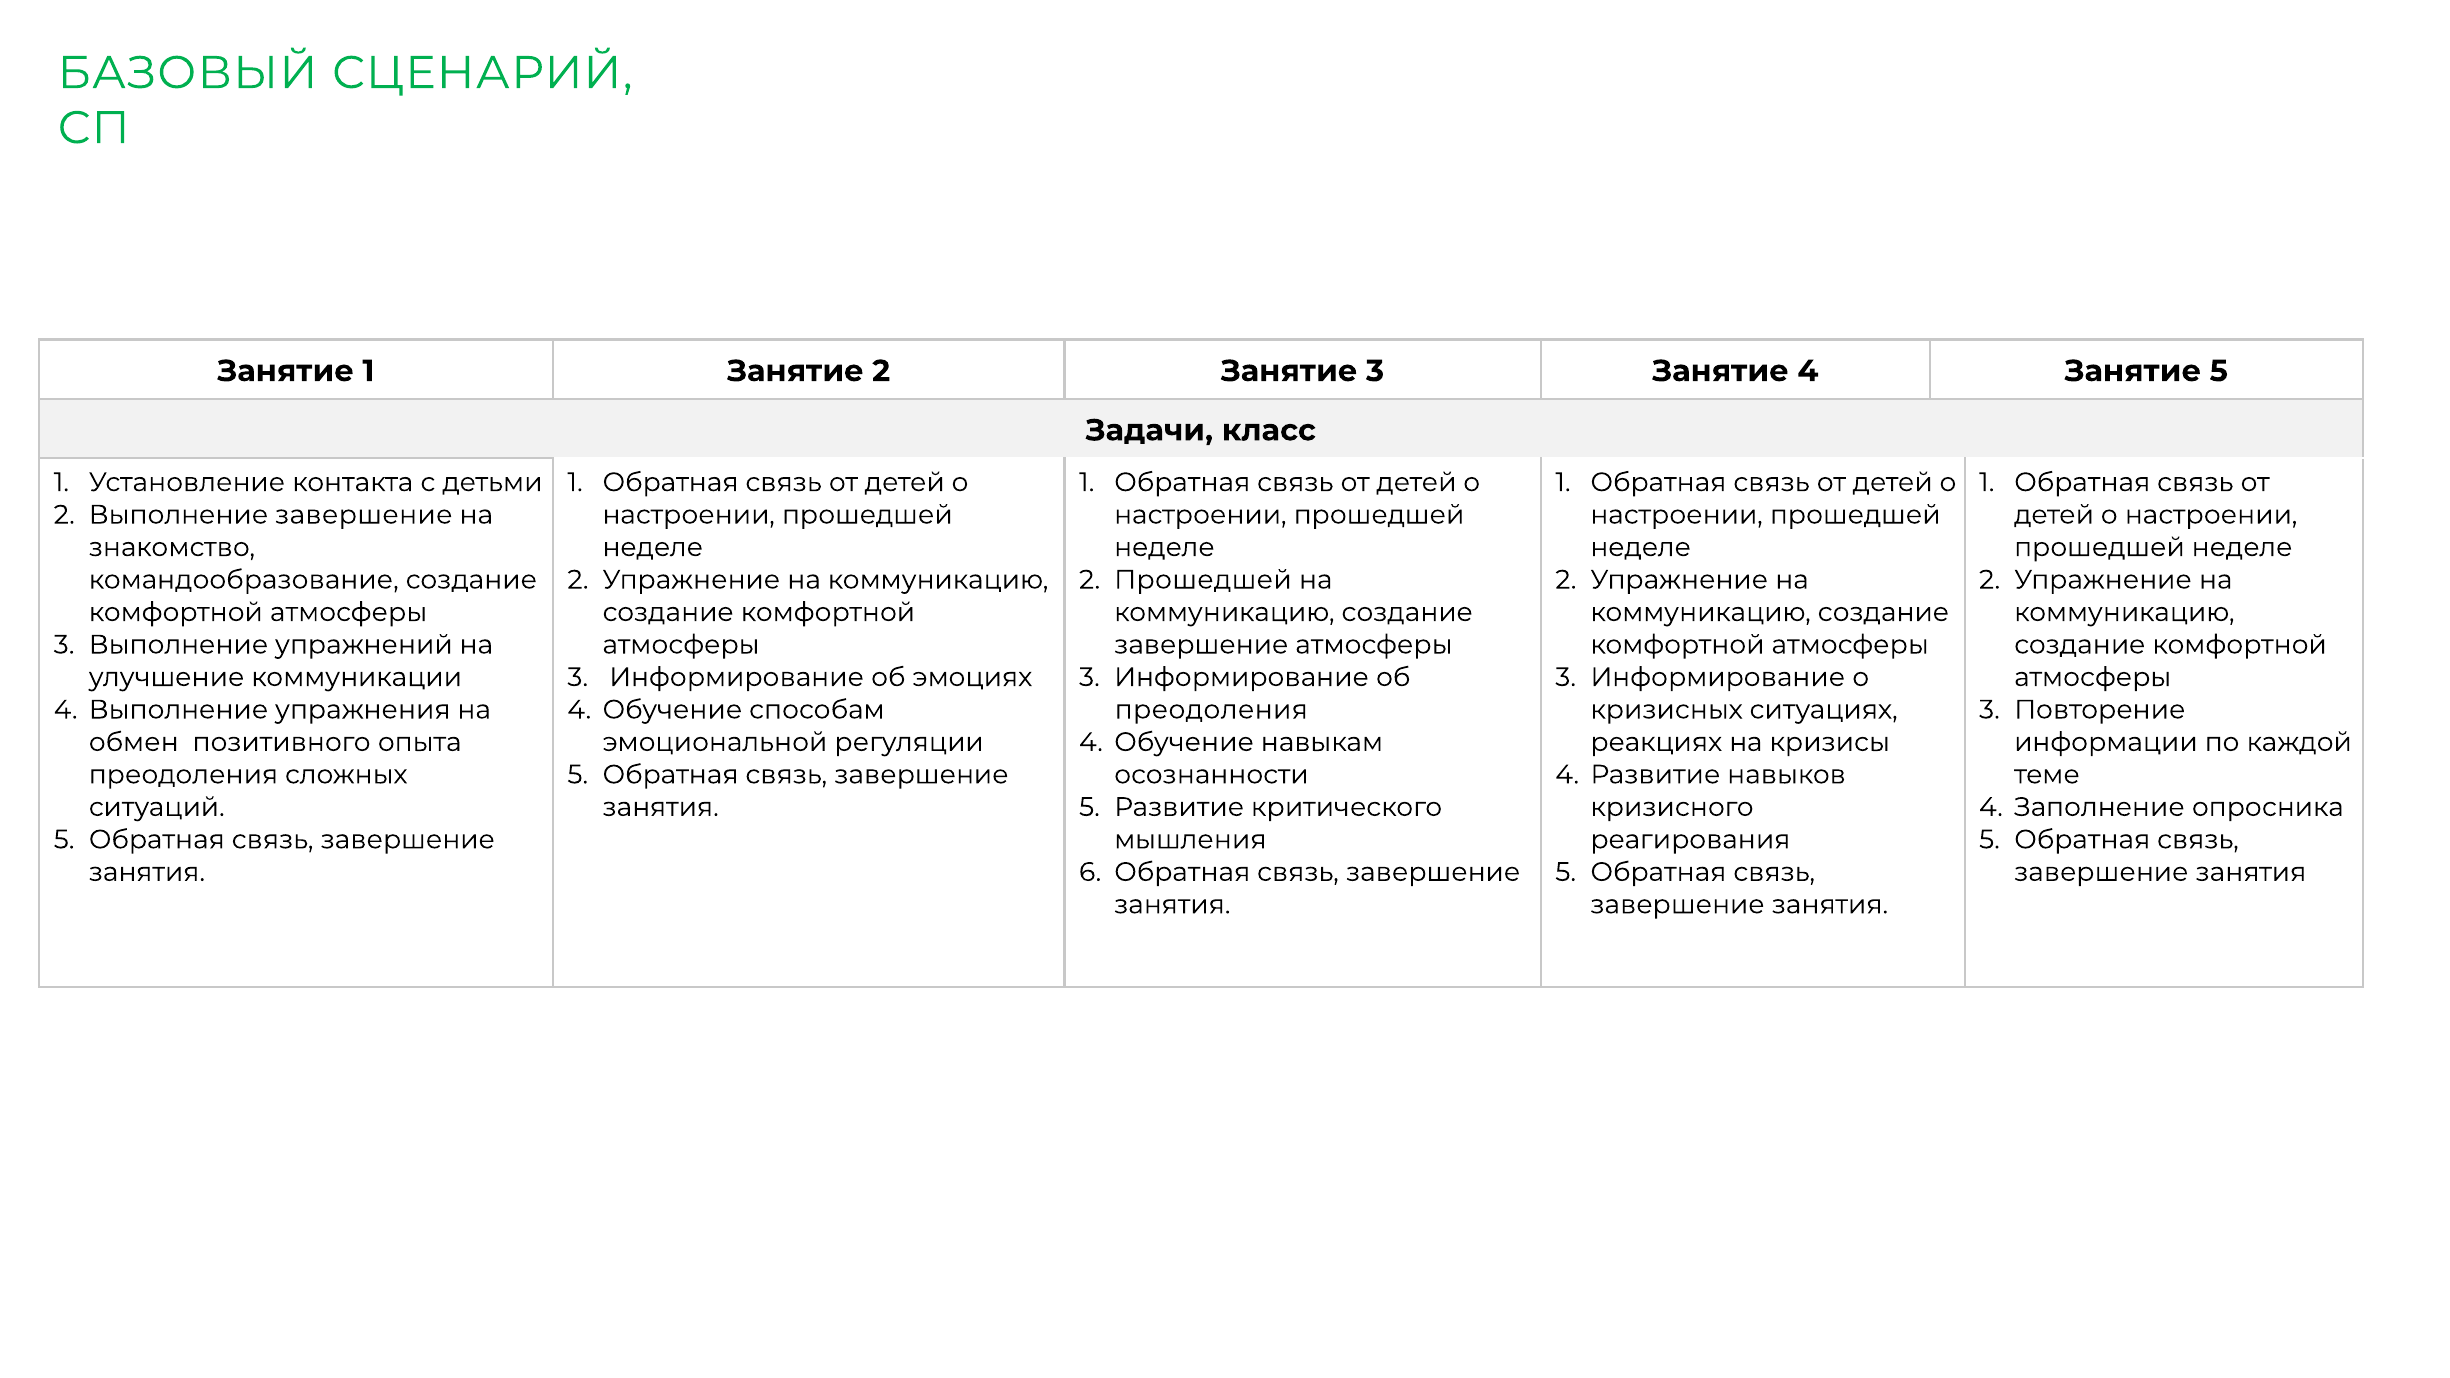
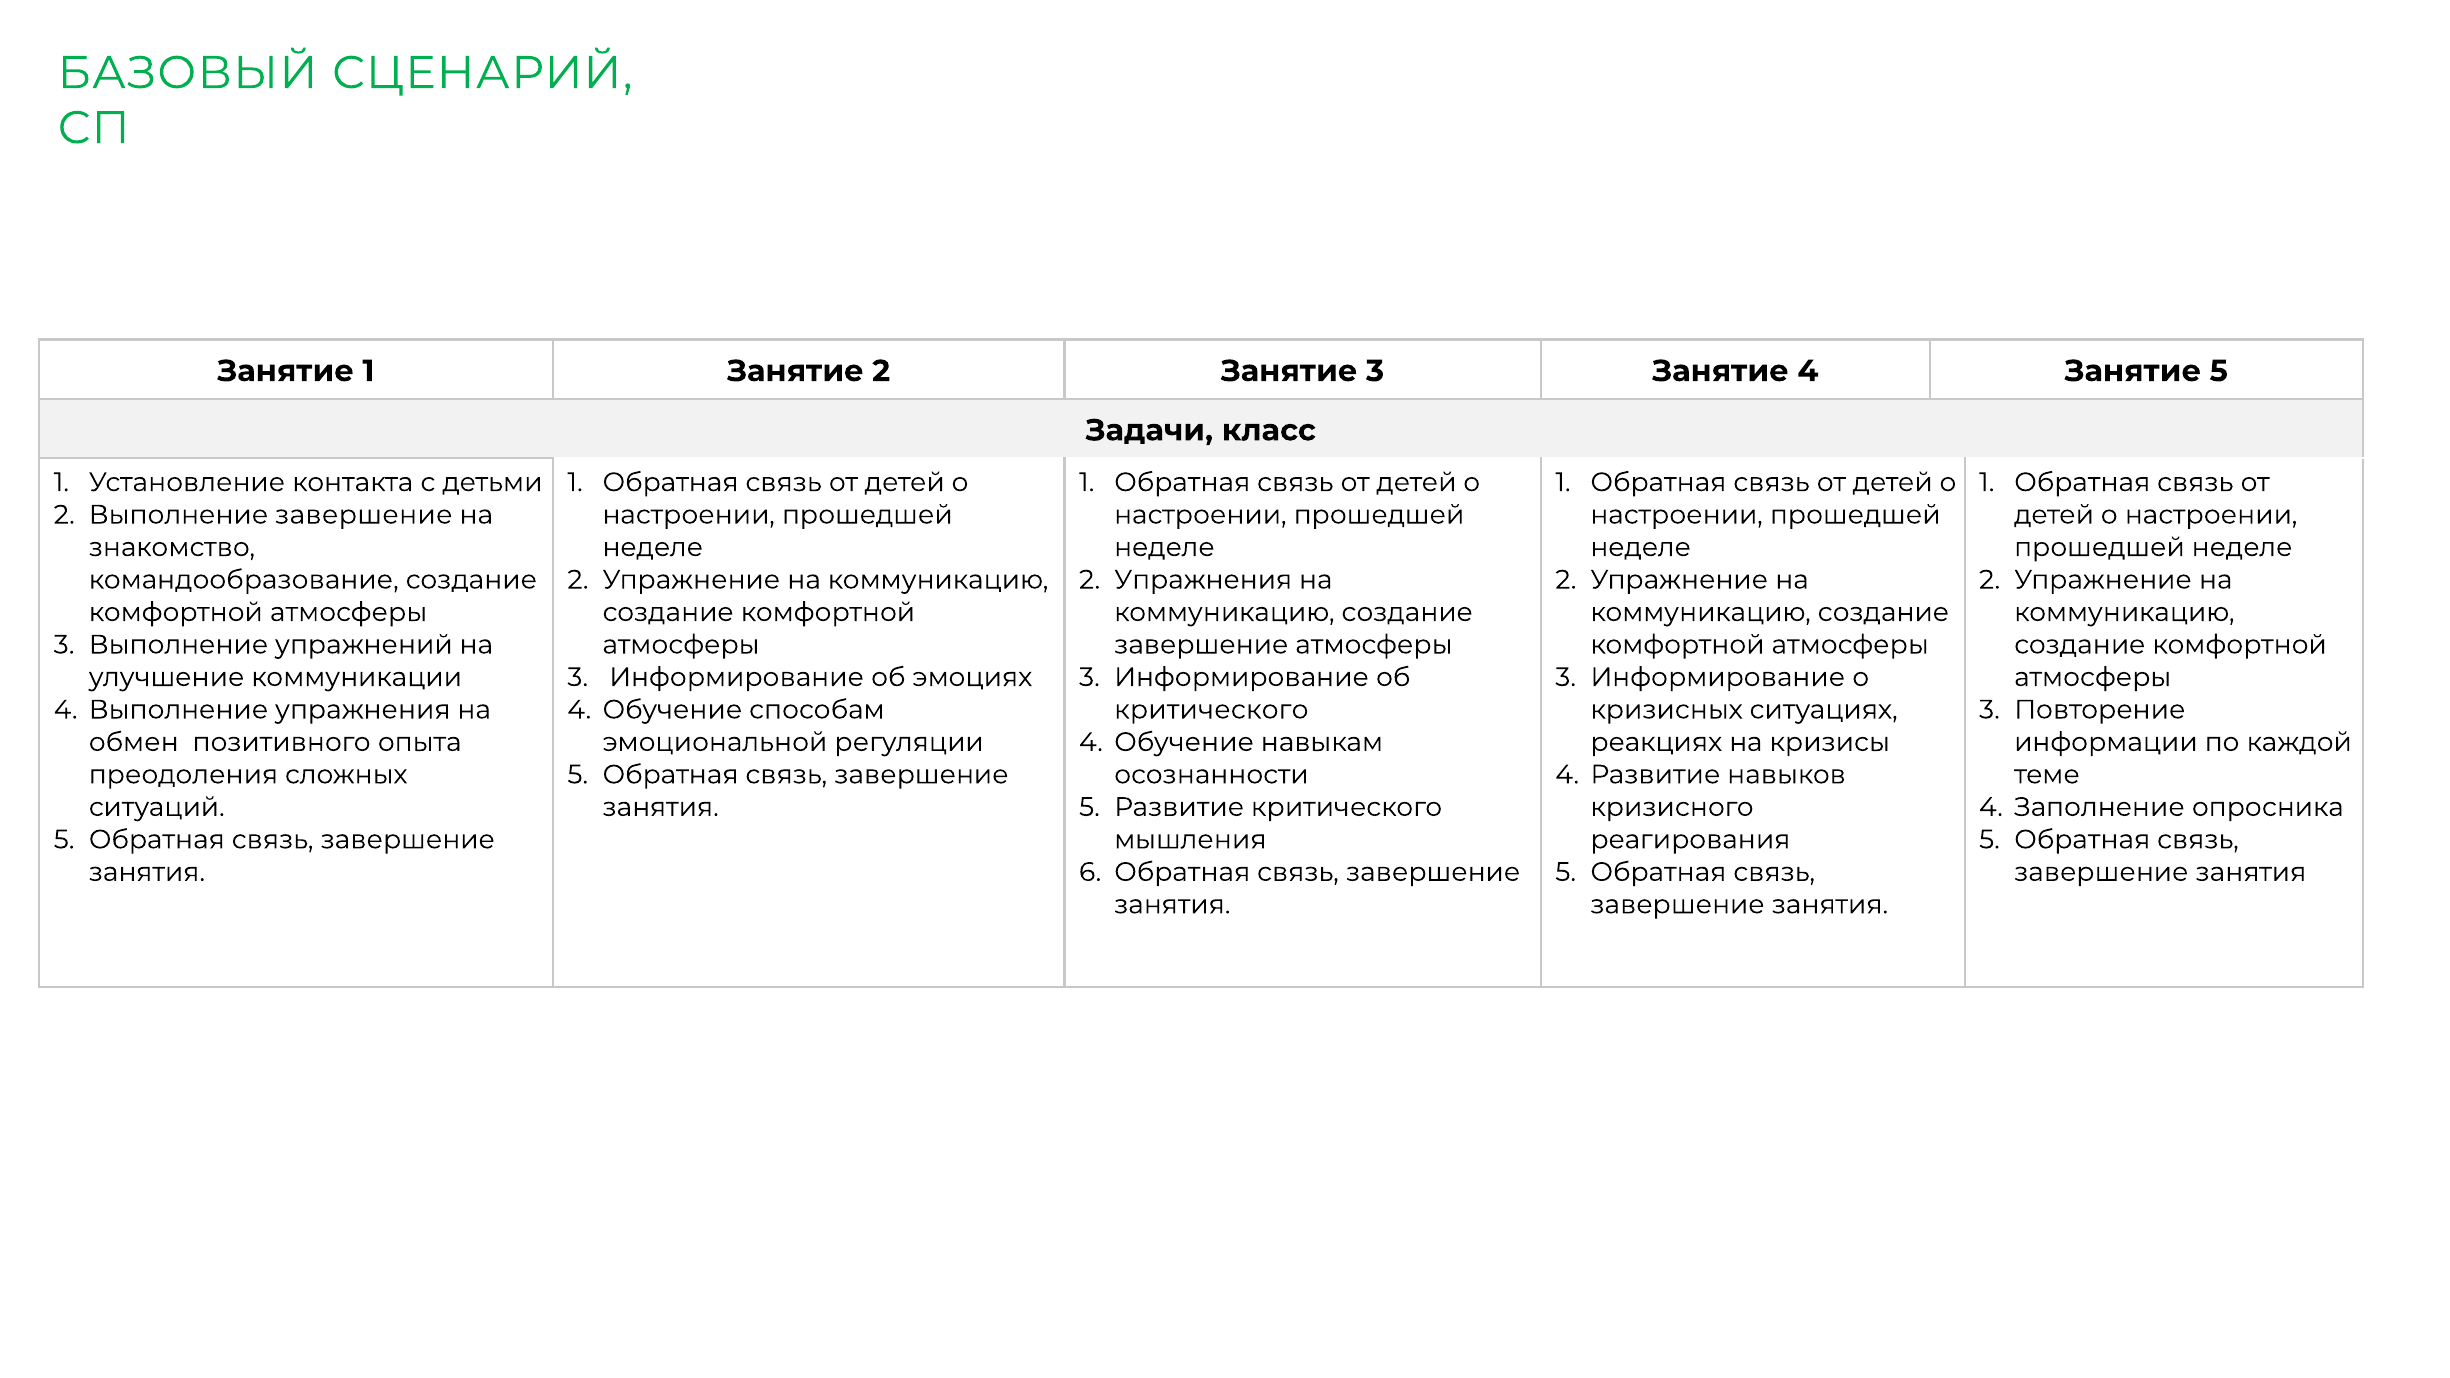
2 Прошедшей: Прошедшей -> Упражнения
преодоления at (1211, 710): преодоления -> критического
